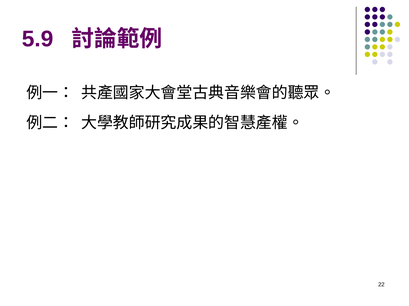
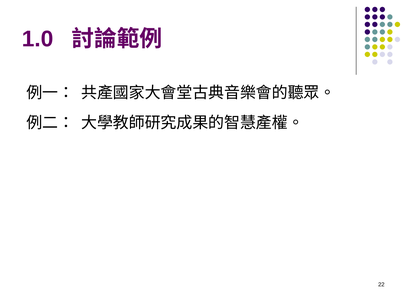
5.9: 5.9 -> 1.0
